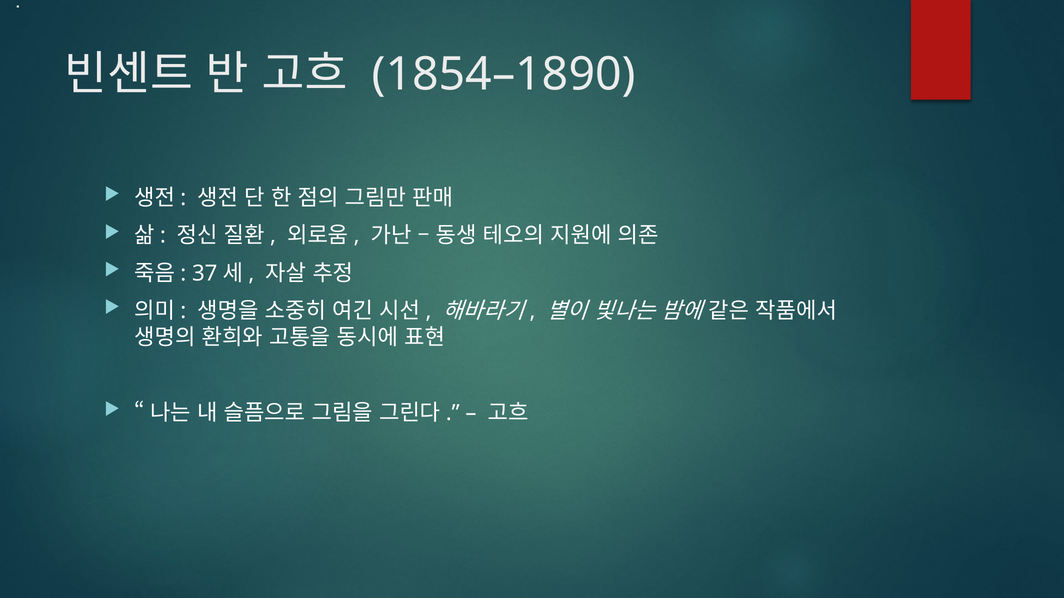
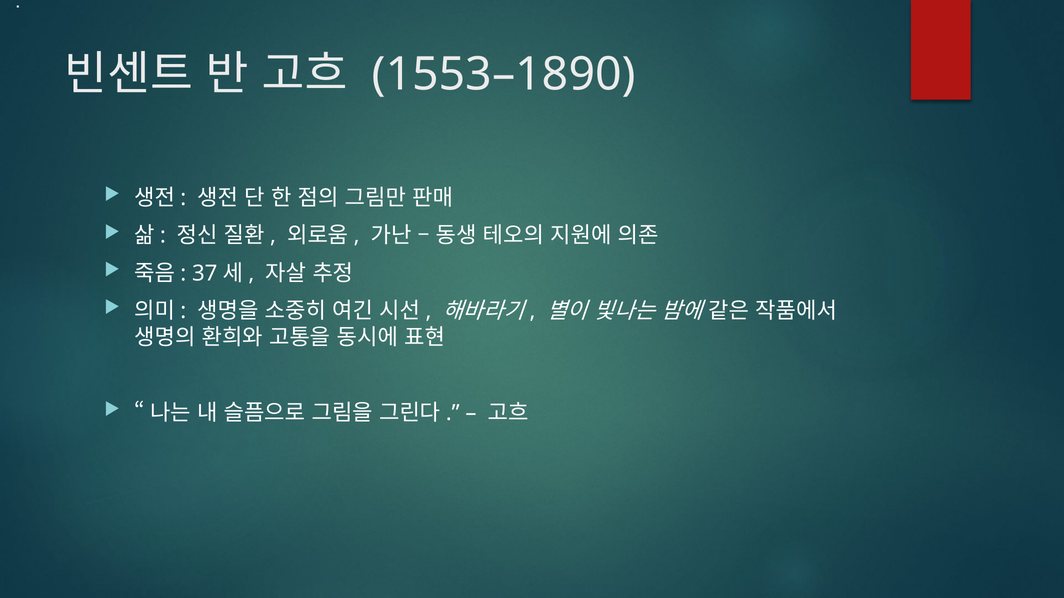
1854–1890: 1854–1890 -> 1553–1890
